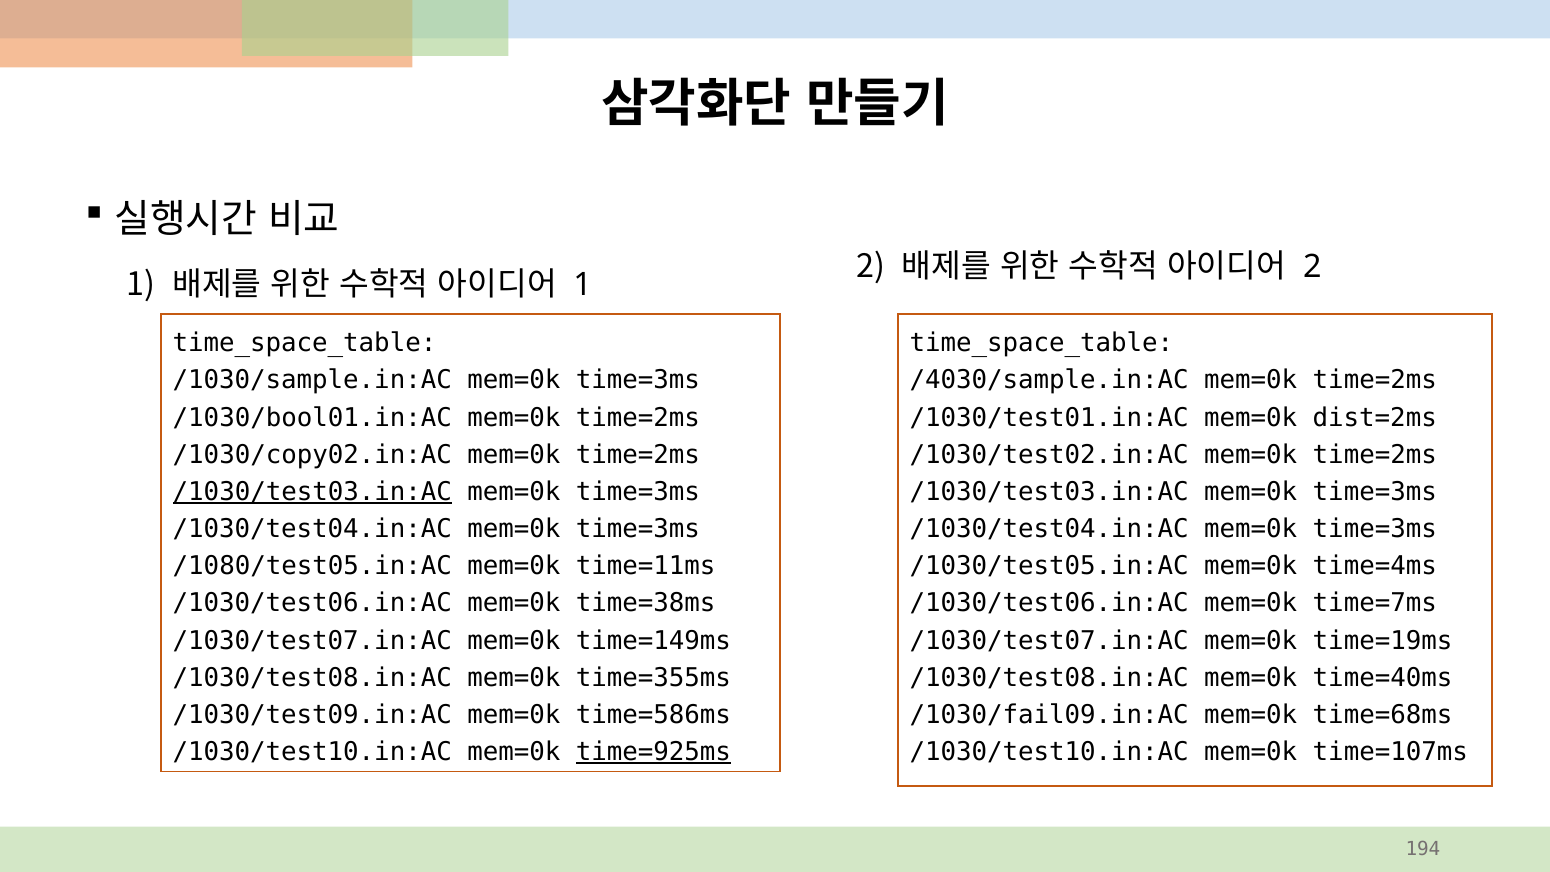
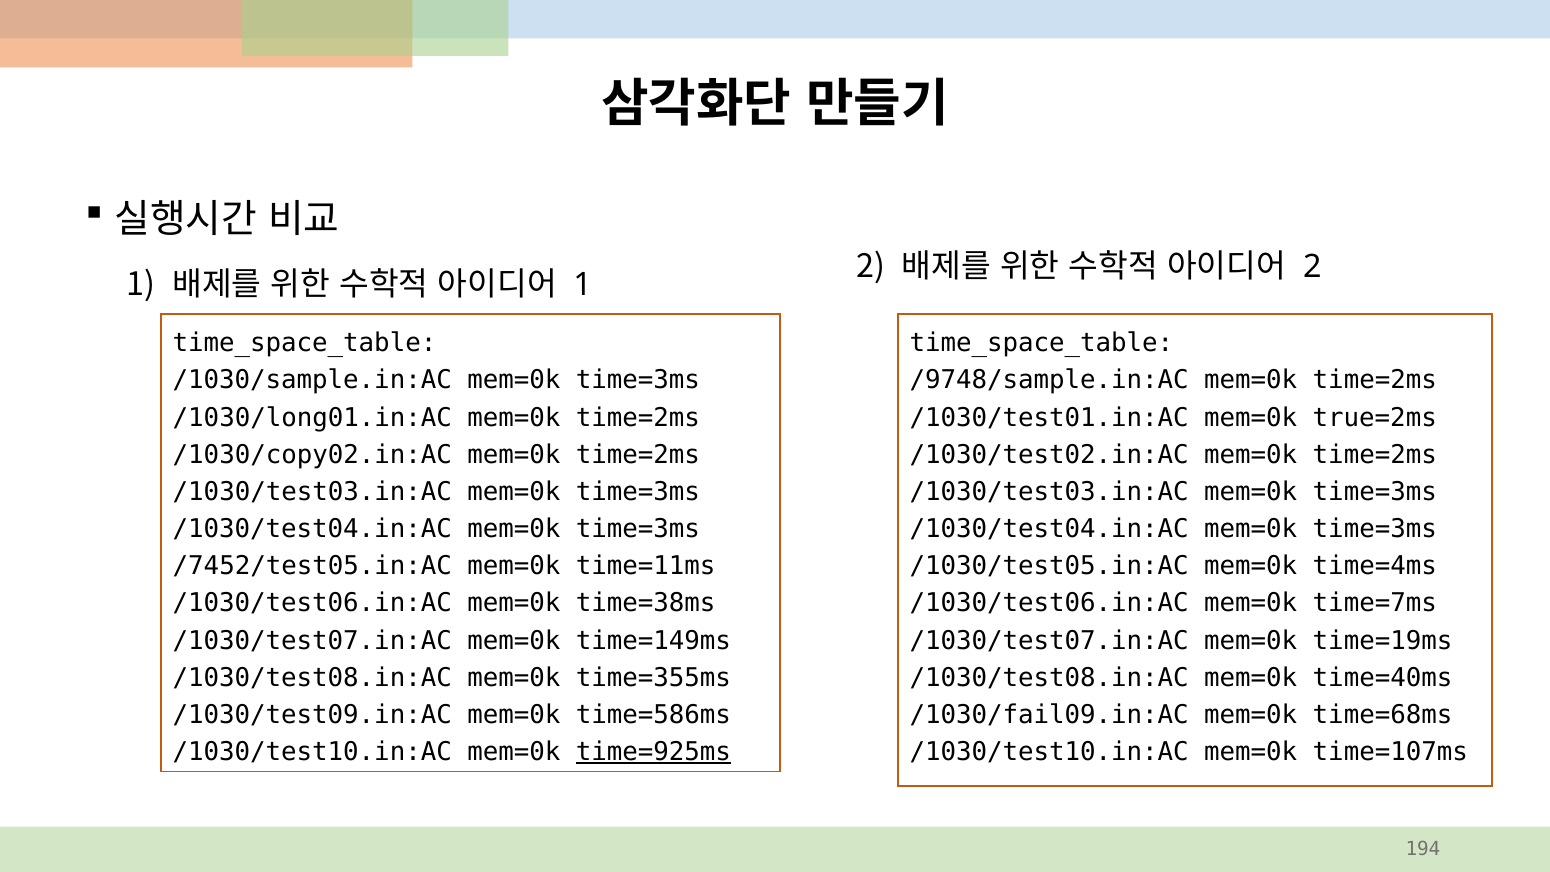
/4030/sample.in:AC: /4030/sample.in:AC -> /9748/sample.in:AC
/1030/bool01.in:AC: /1030/bool01.in:AC -> /1030/long01.in:AC
dist=2ms: dist=2ms -> true=2ms
/1030/test03.in:AC at (312, 492) underline: present -> none
/1080/test05.in:AC: /1080/test05.in:AC -> /7452/test05.in:AC
